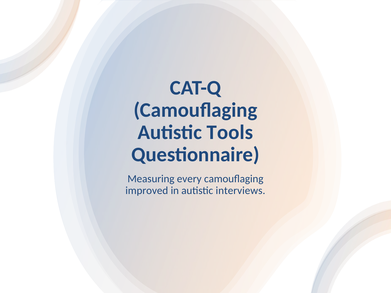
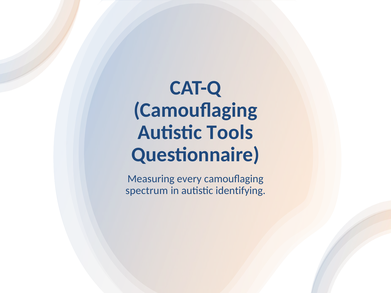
improved: improved -> spectrum
interviews: interviews -> identifying
